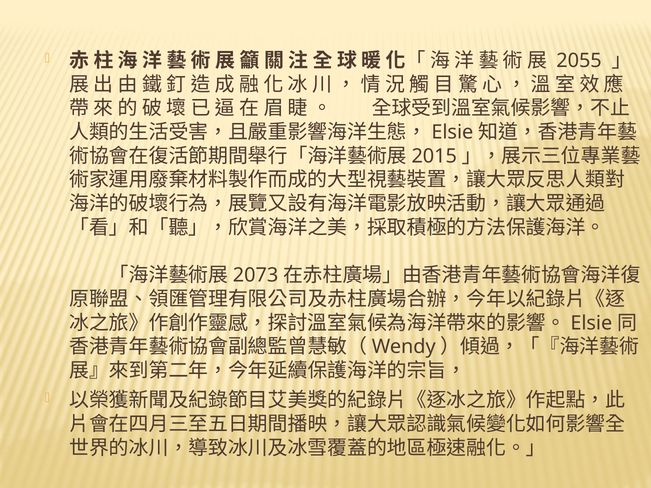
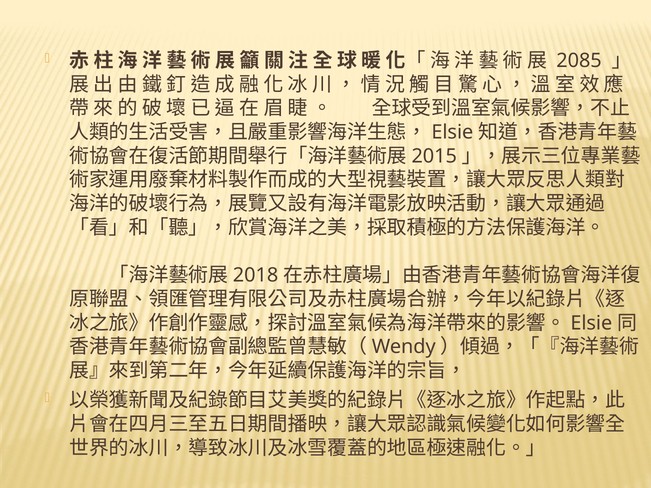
2055: 2055 -> 2085
2073: 2073 -> 2018
